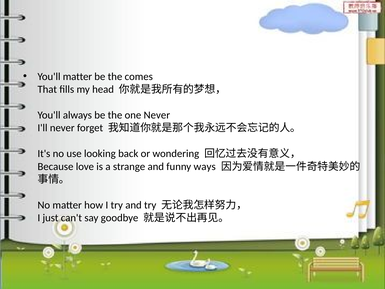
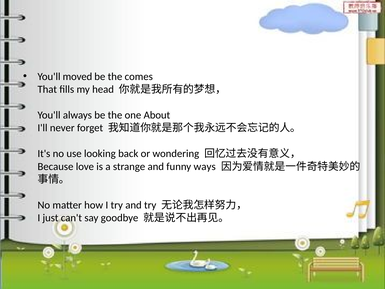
You'll matter: matter -> moved
one Never: Never -> About
